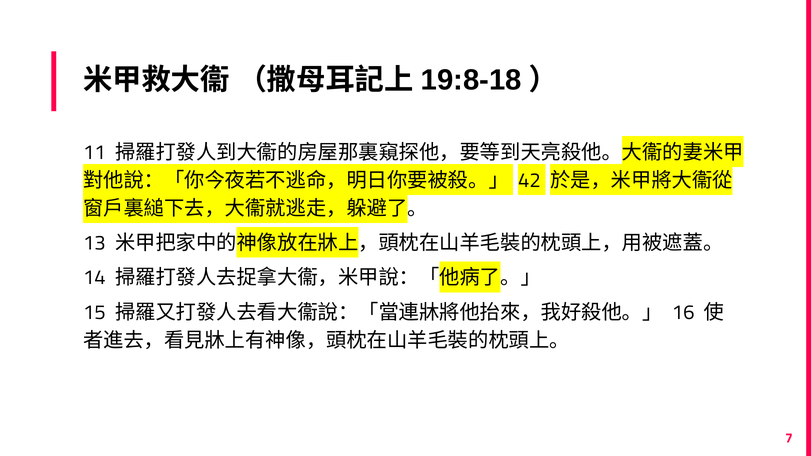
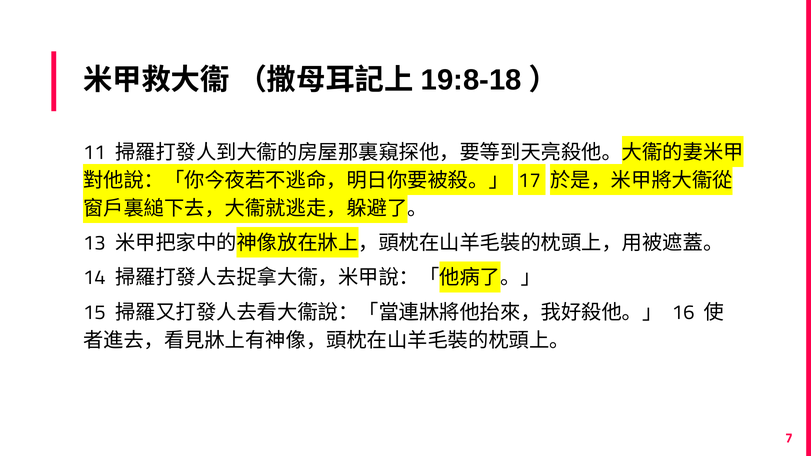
42: 42 -> 17
